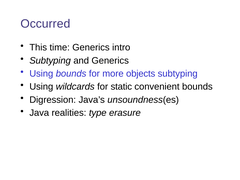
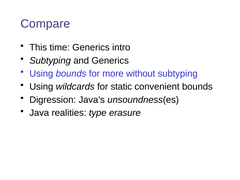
Occurred: Occurred -> Compare
objects: objects -> without
